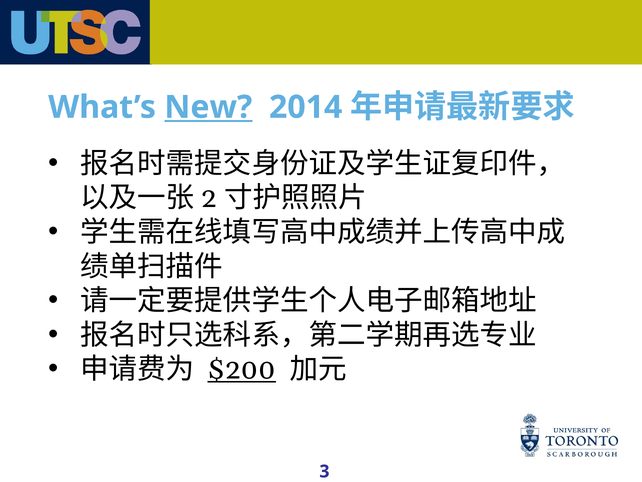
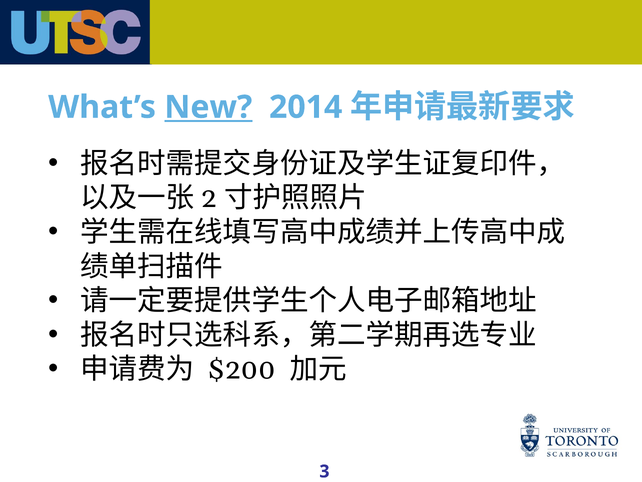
$200 underline: present -> none
